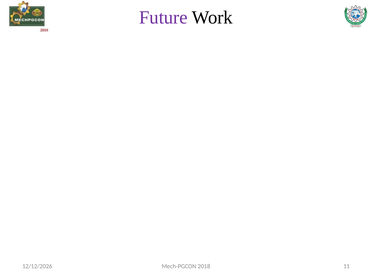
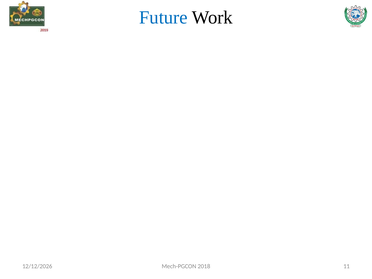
Future colour: purple -> blue
